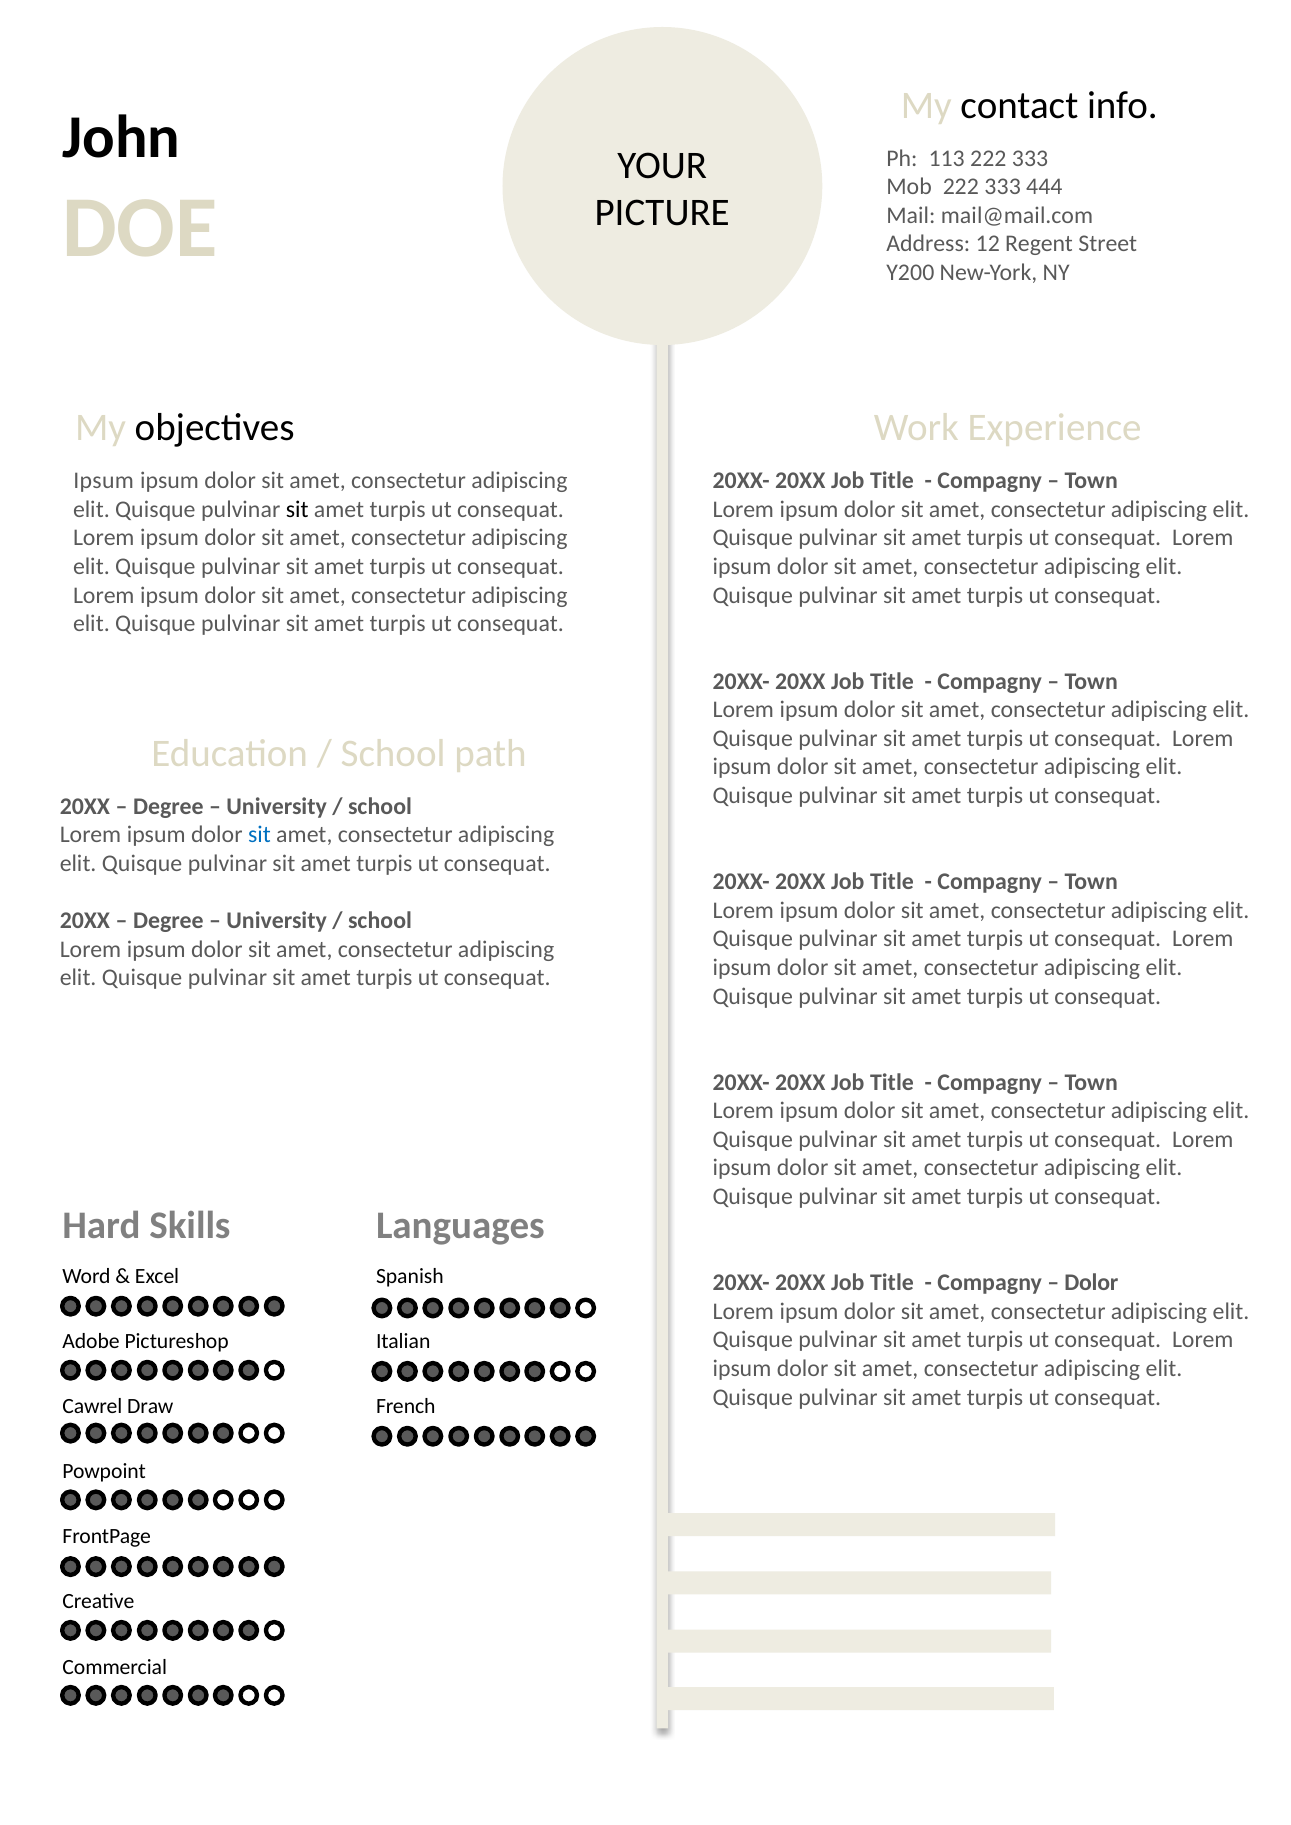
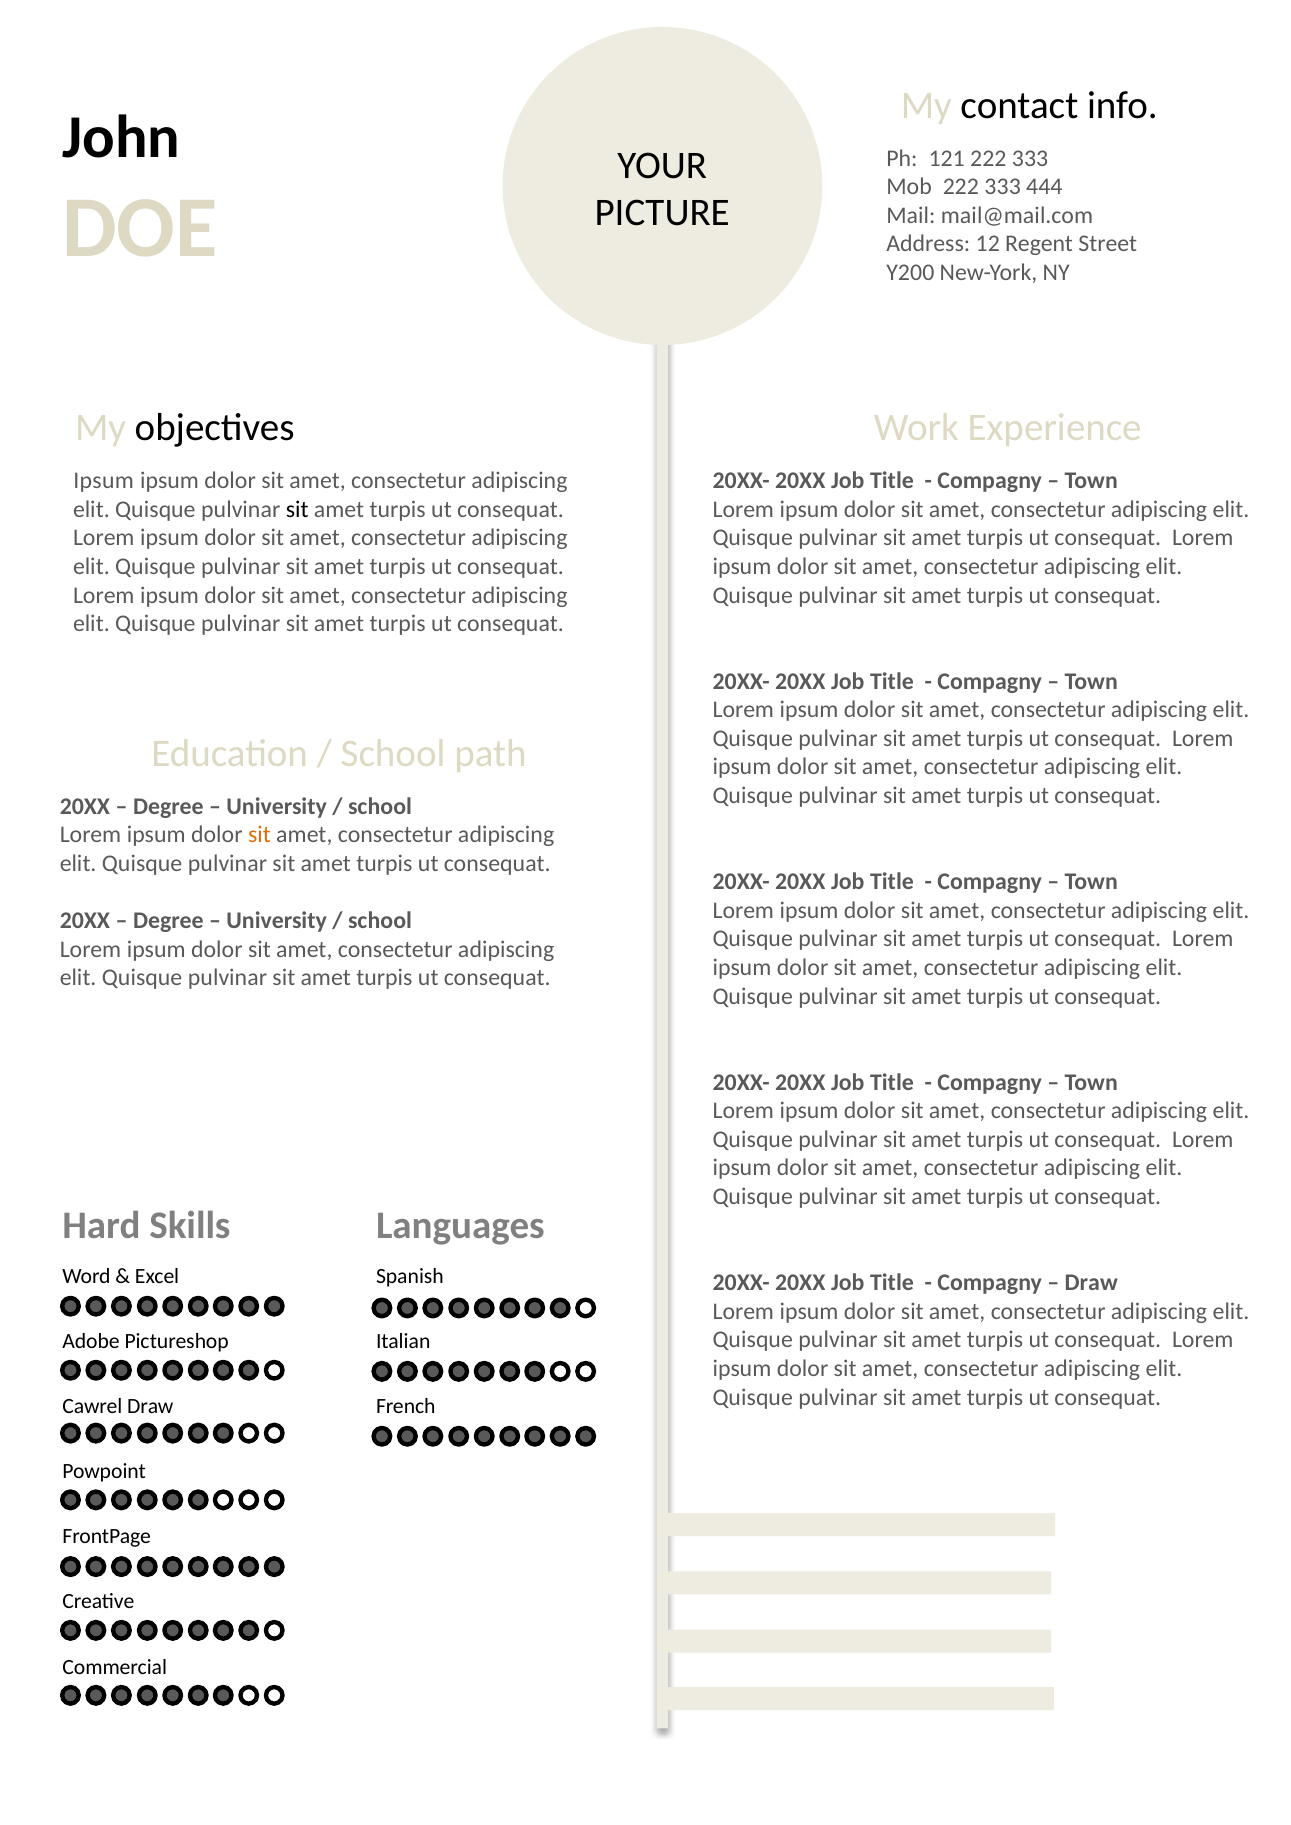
113: 113 -> 121
sit at (259, 835) colour: blue -> orange
Dolor at (1091, 1282): Dolor -> Draw
